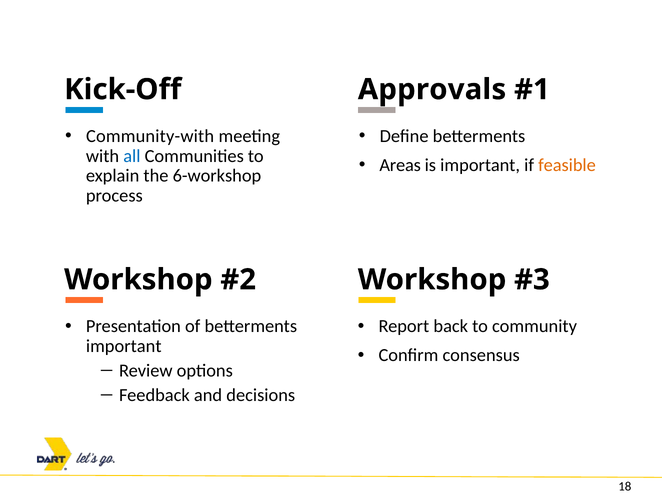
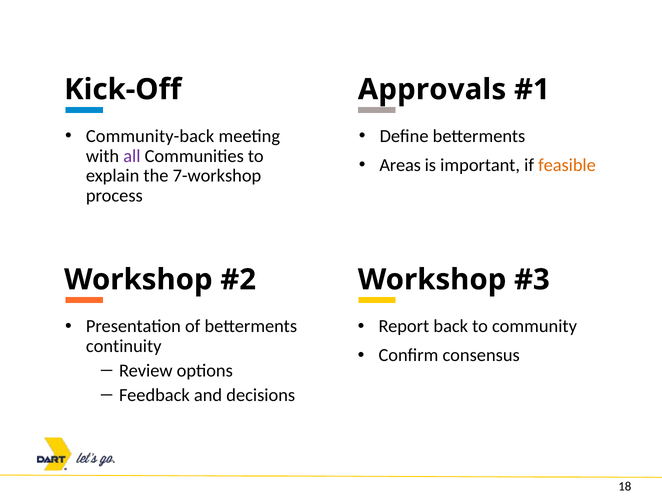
Community-with: Community-with -> Community-back
all colour: blue -> purple
6-workshop: 6-workshop -> 7-workshop
important at (124, 346): important -> continuity
